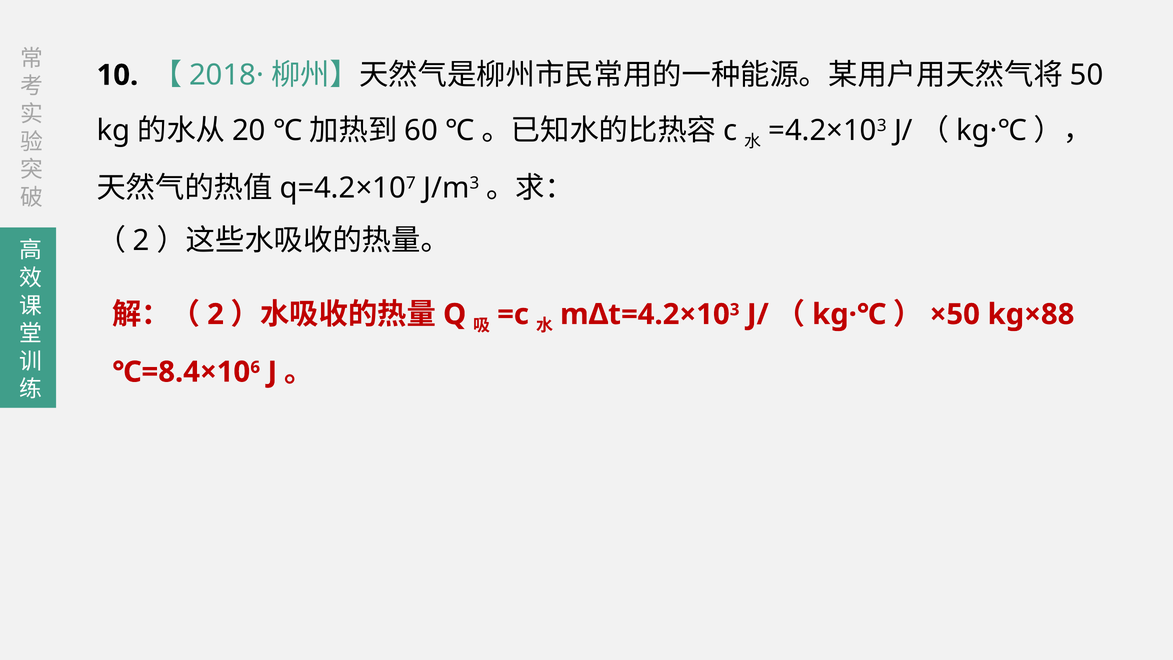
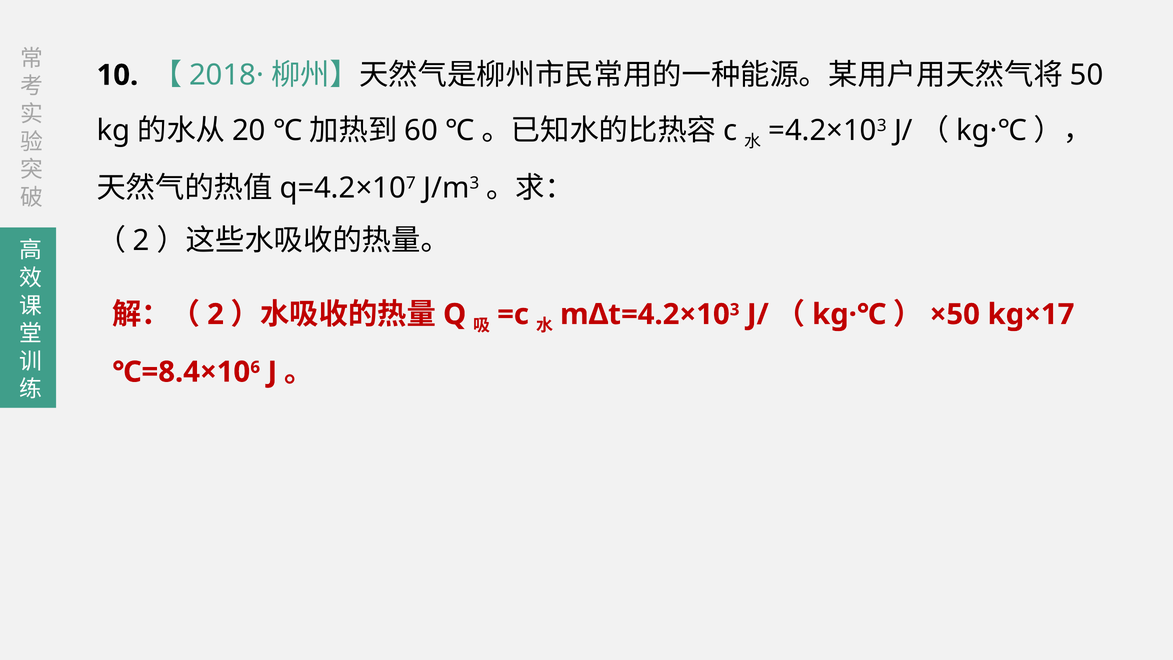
kg×88: kg×88 -> kg×17
